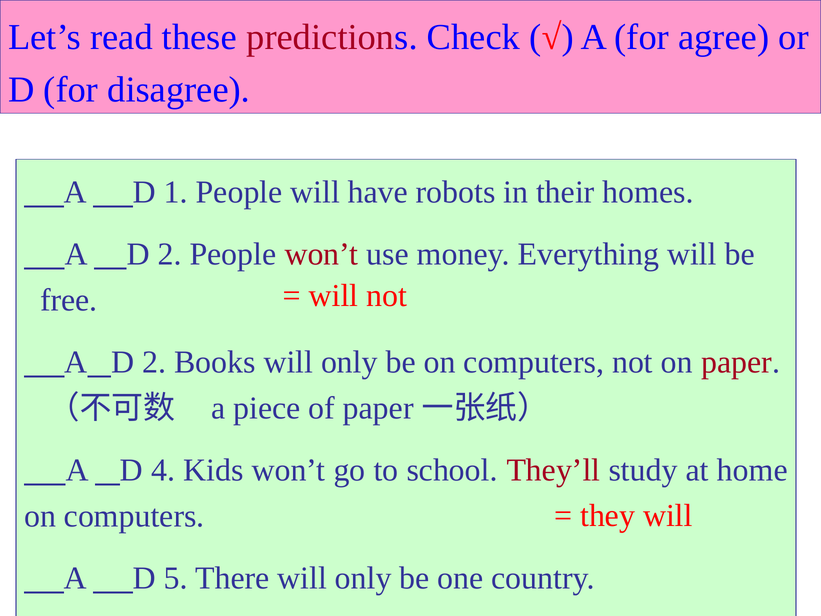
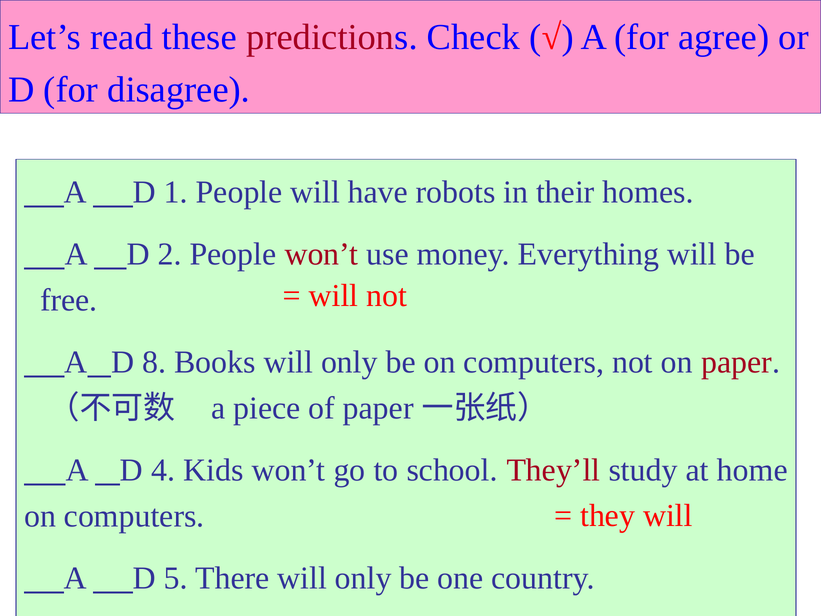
2 at (154, 362): 2 -> 8
